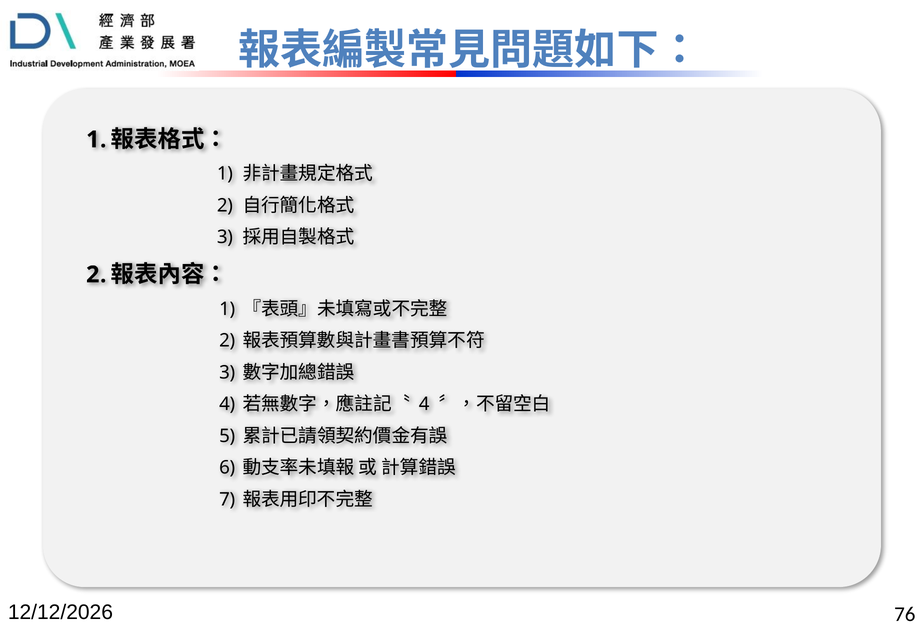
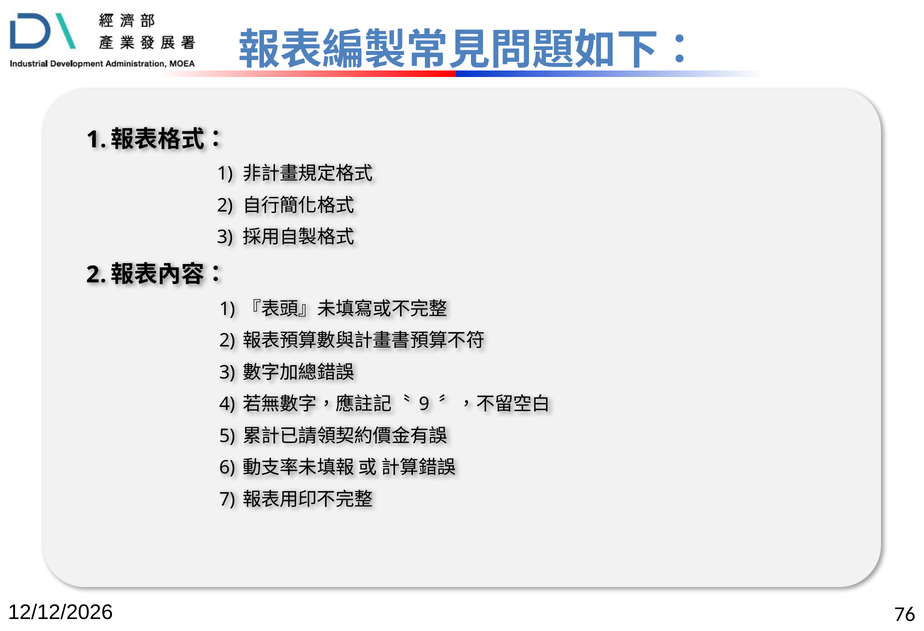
4 at (424, 404): 4 -> 9
